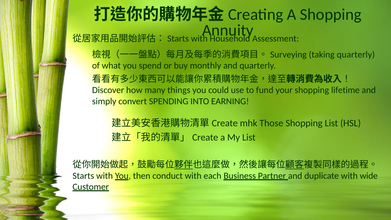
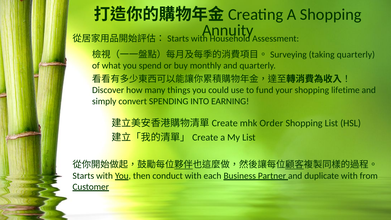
Those: Those -> Order
wide: wide -> from
